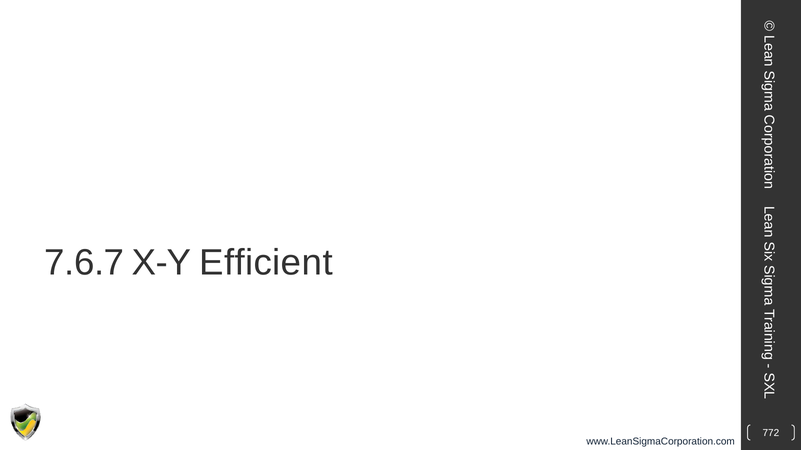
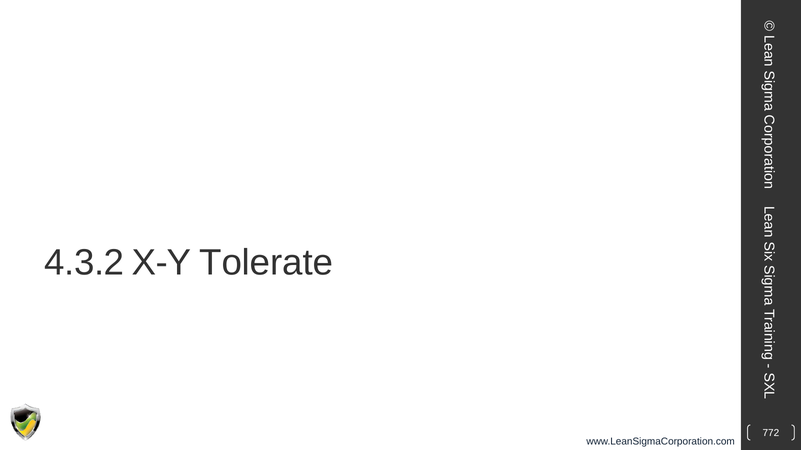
7.6.7: 7.6.7 -> 4.3.2
Efficient: Efficient -> Tolerate
